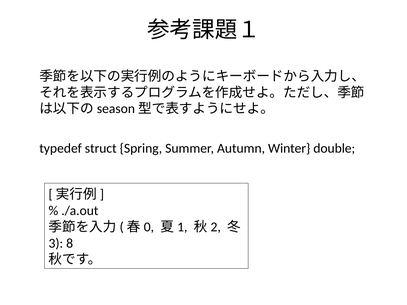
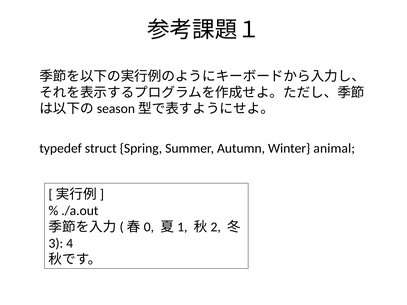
double: double -> animal
8: 8 -> 4
